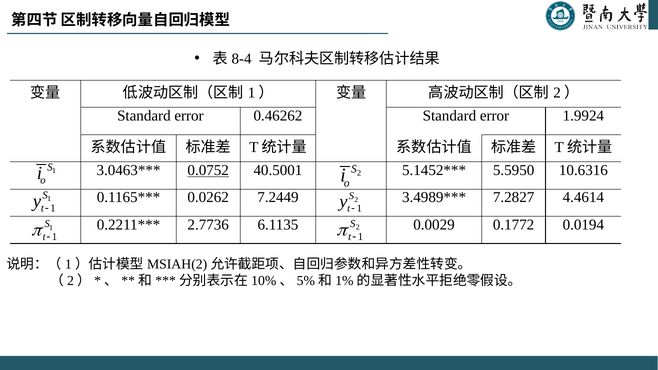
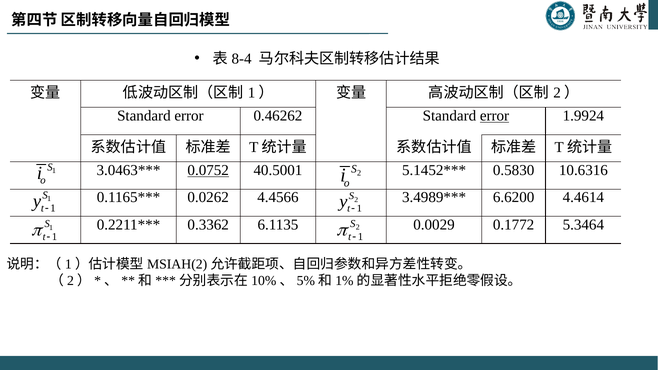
error at (495, 116) underline: none -> present
5.5950: 5.5950 -> 0.5830
7.2449: 7.2449 -> 4.4566
7.2827: 7.2827 -> 6.6200
2.7736: 2.7736 -> 0.3362
0.0194: 0.0194 -> 5.3464
